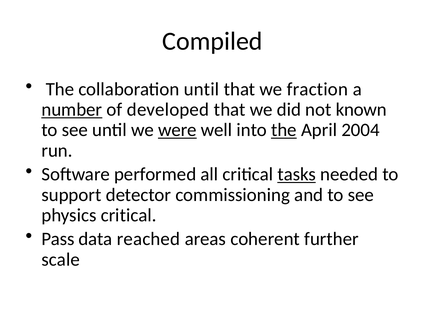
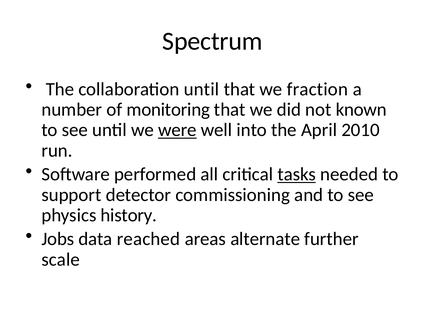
Compiled: Compiled -> Spectrum
number underline: present -> none
developed: developed -> monitoring
the at (284, 130) underline: present -> none
2004: 2004 -> 2010
physics critical: critical -> history
Pass: Pass -> Jobs
coherent: coherent -> alternate
